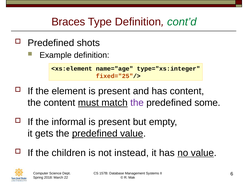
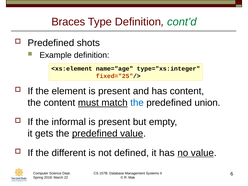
the at (137, 103) colour: purple -> blue
some: some -> union
children: children -> different
instead: instead -> defined
